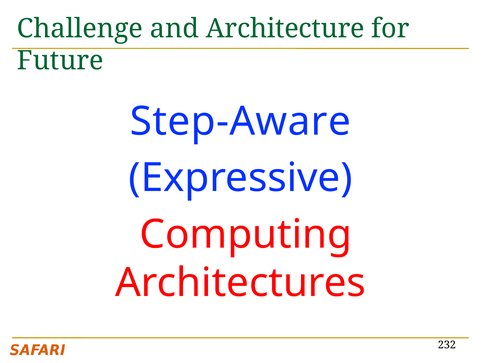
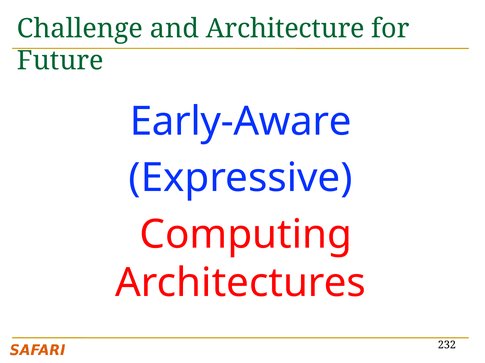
Step-Aware: Step-Aware -> Early-Aware
